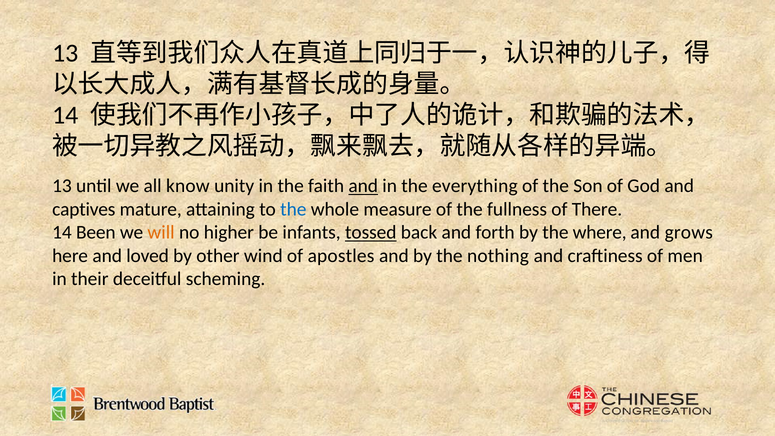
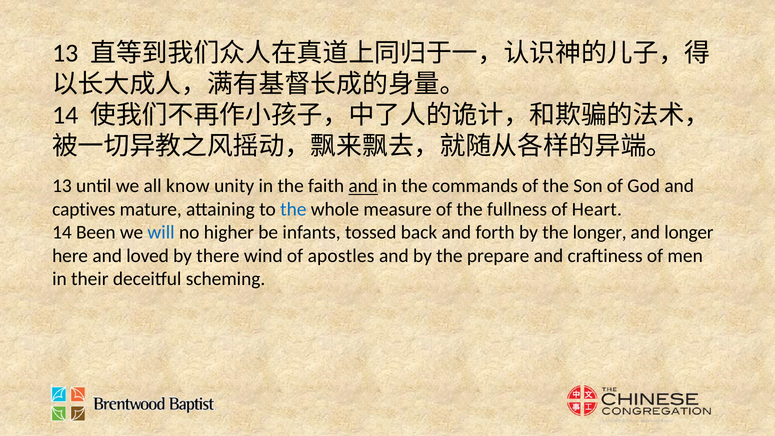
everything: everything -> commands
There: There -> Heart
will colour: orange -> blue
tossed underline: present -> none
the where: where -> longer
and grows: grows -> longer
other: other -> there
nothing: nothing -> prepare
